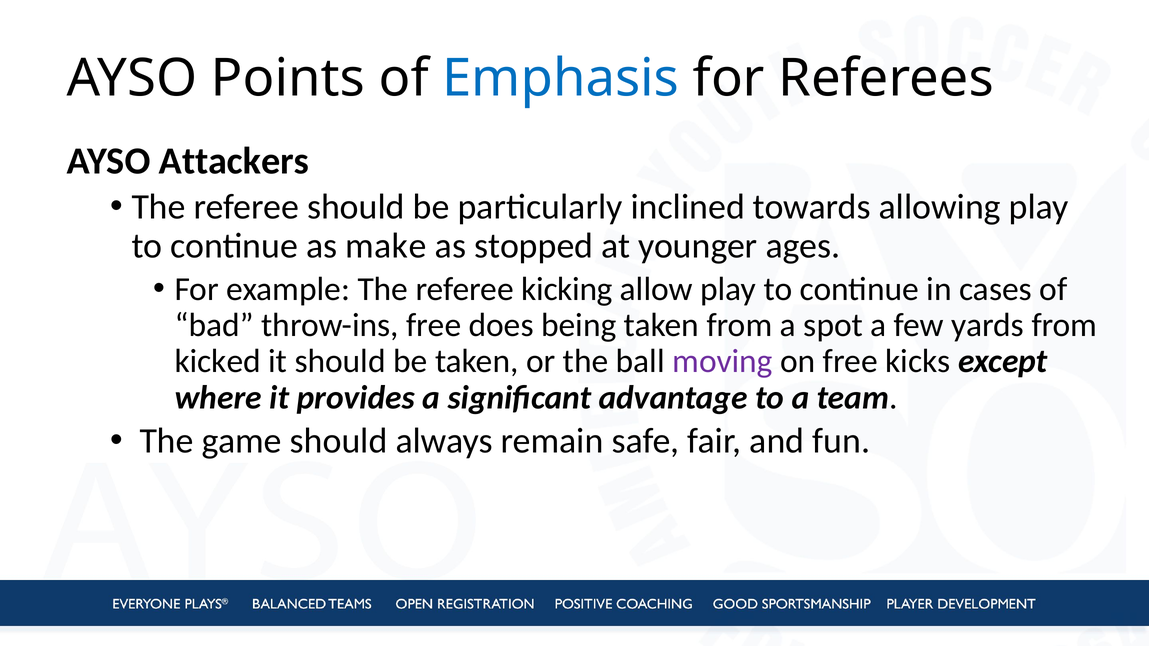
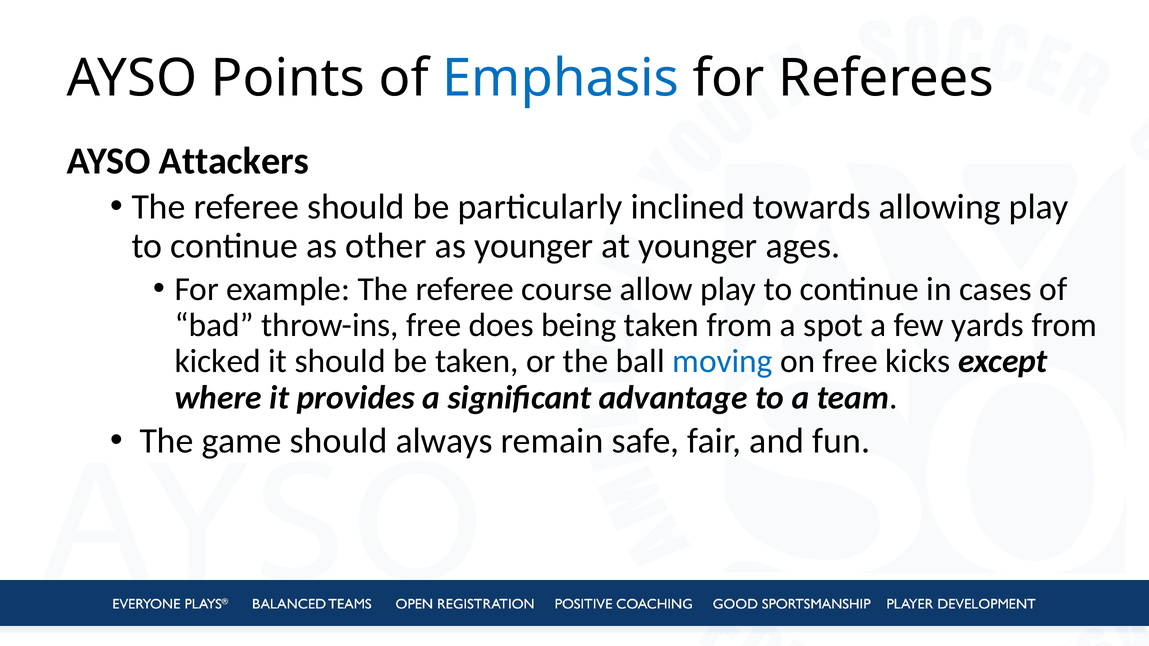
make: make -> other
as stopped: stopped -> younger
kicking: kicking -> course
moving colour: purple -> blue
